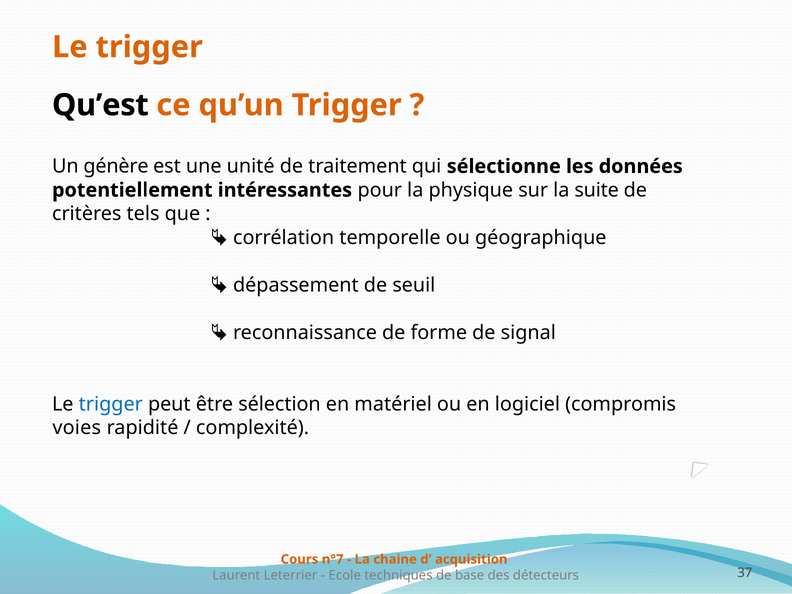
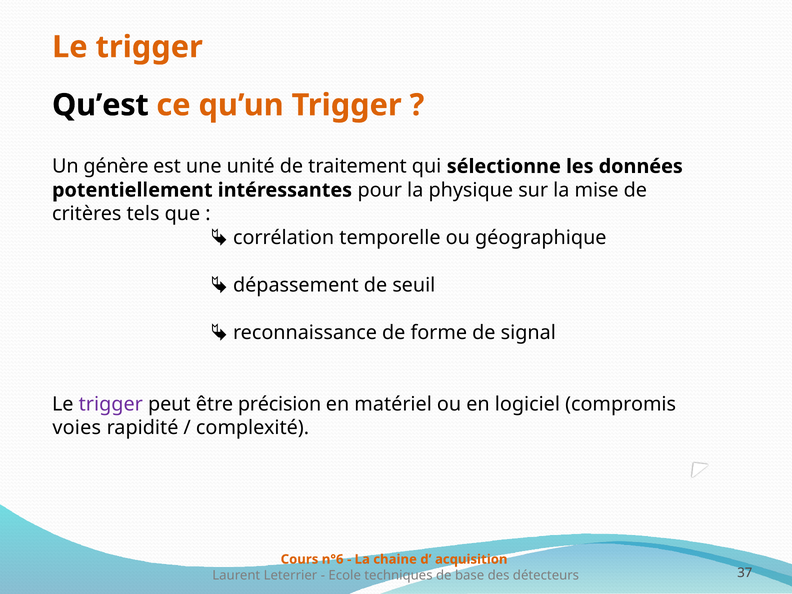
suite: suite -> mise
trigger at (111, 404) colour: blue -> purple
sélection: sélection -> précision
n°7: n°7 -> n°6
